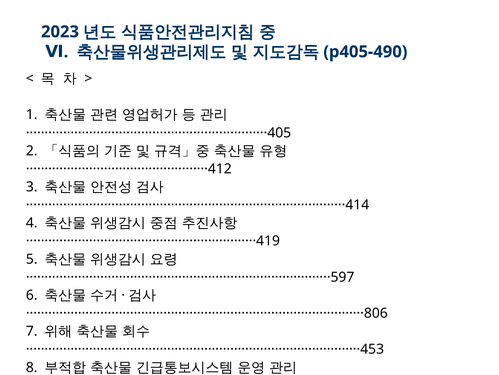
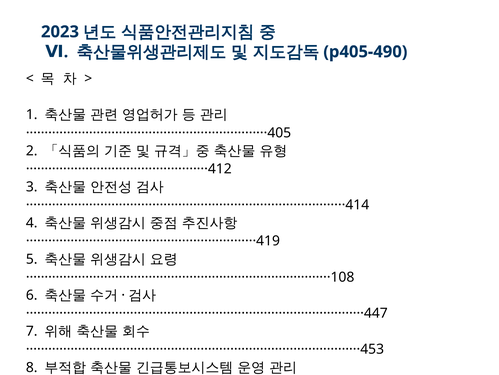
··················································································597: ··················································································597 -> ··················································································108
···························································································806: ···························································································806 -> ···························································································447
